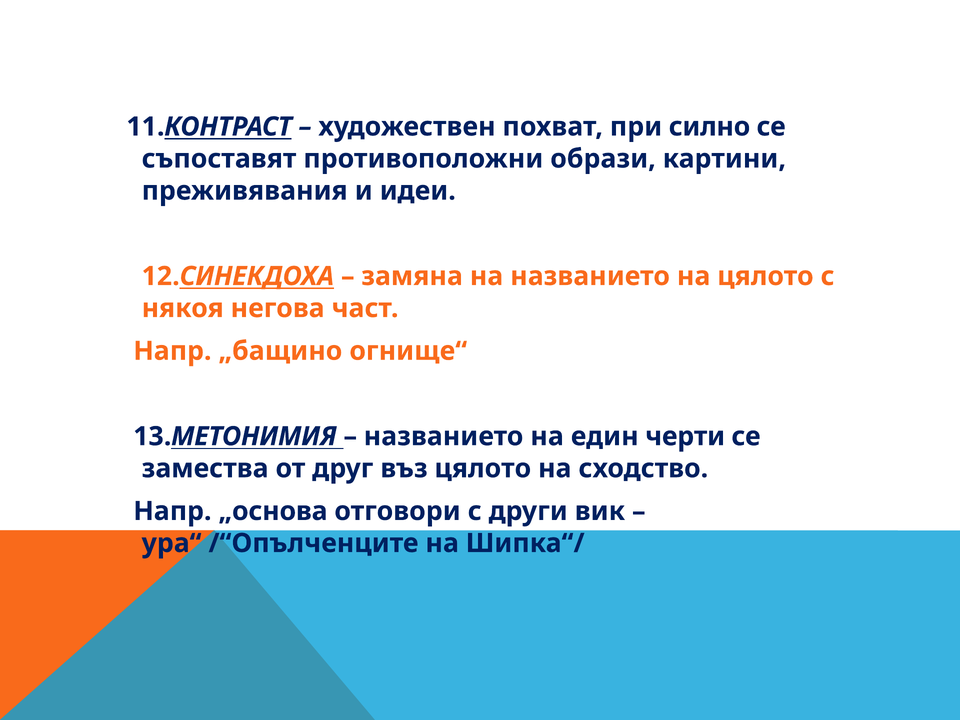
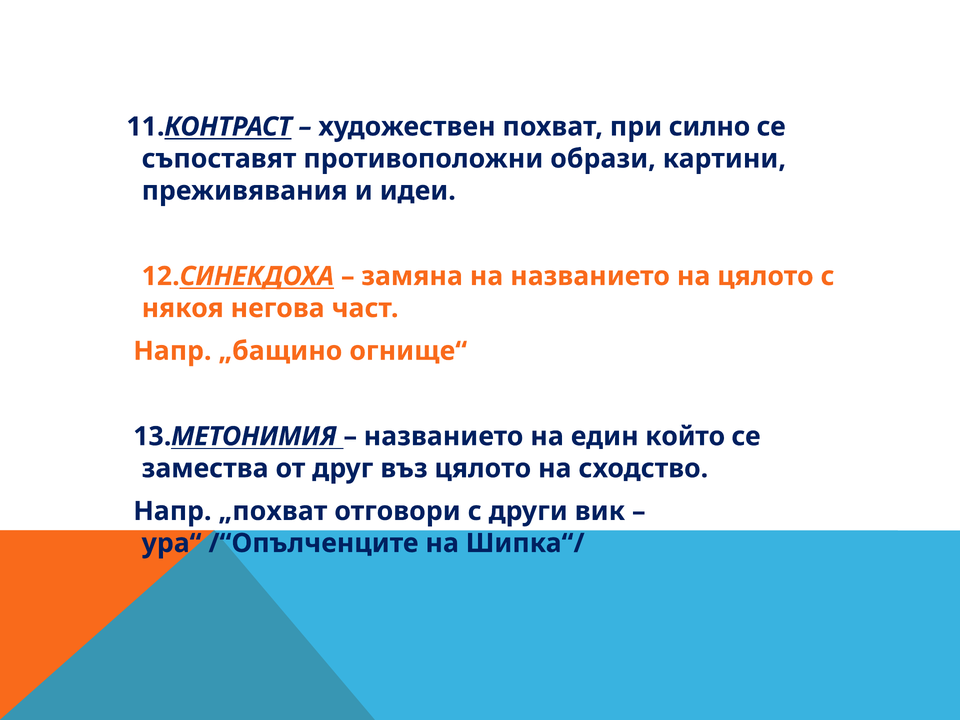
черти: черти -> който
„основа: „основа -> „похват
